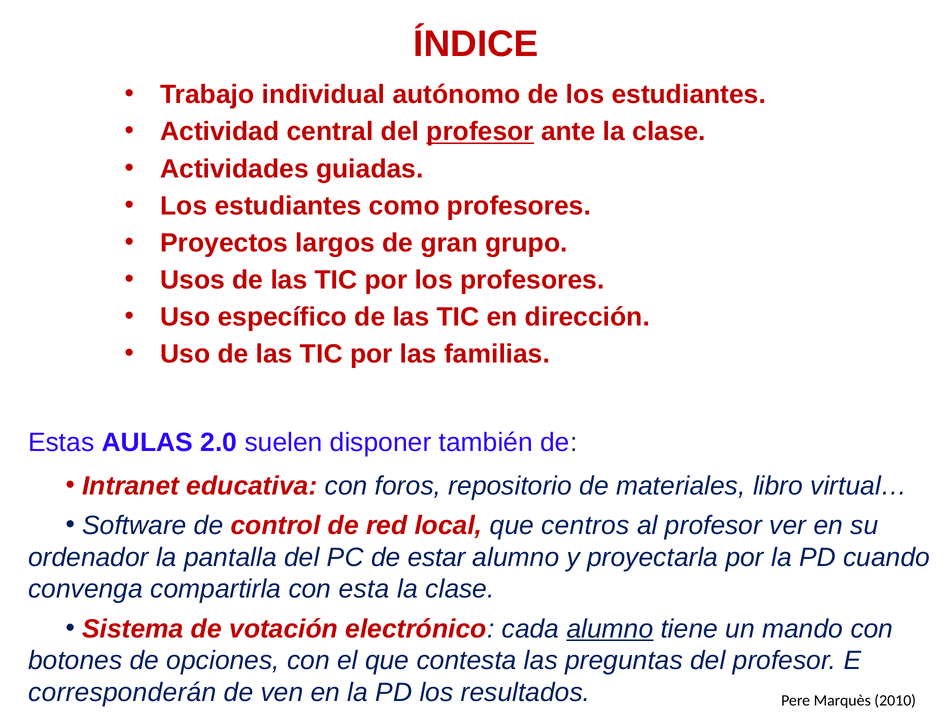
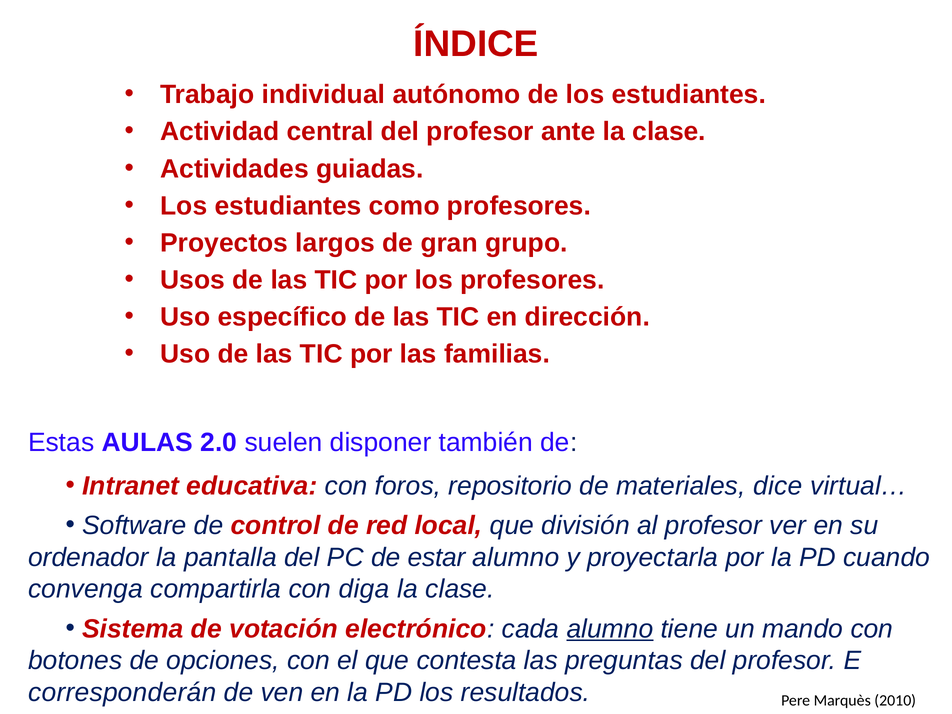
profesor at (480, 132) underline: present -> none
libro: libro -> dice
centros: centros -> división
esta: esta -> diga
